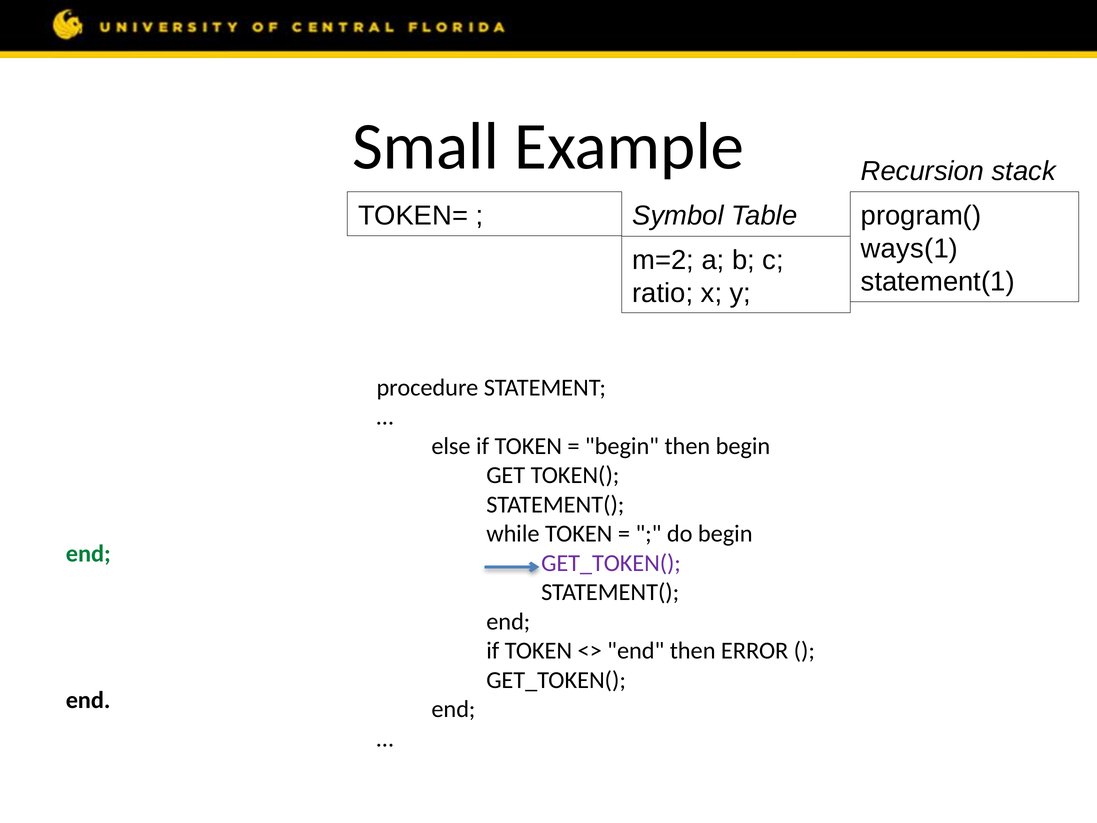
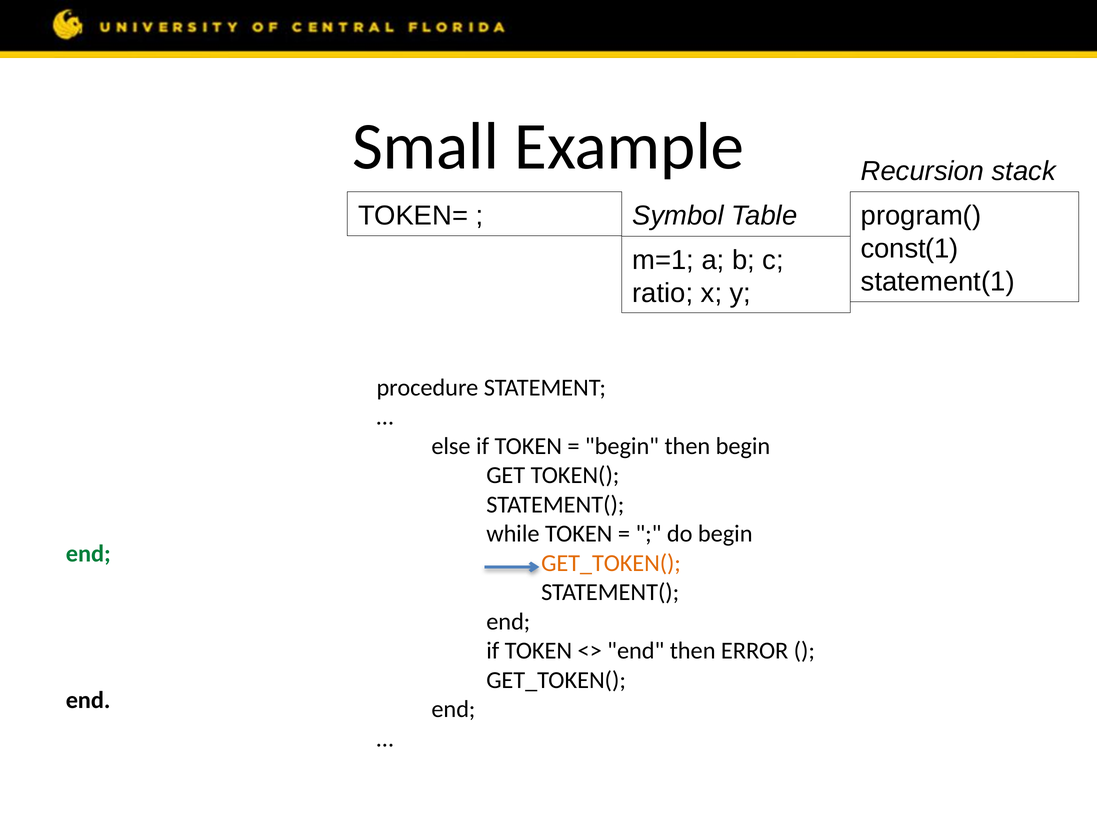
ways(1: ways(1 -> const(1
m=2: m=2 -> m=1
GET_TOKEN( at (611, 563) colour: purple -> orange
